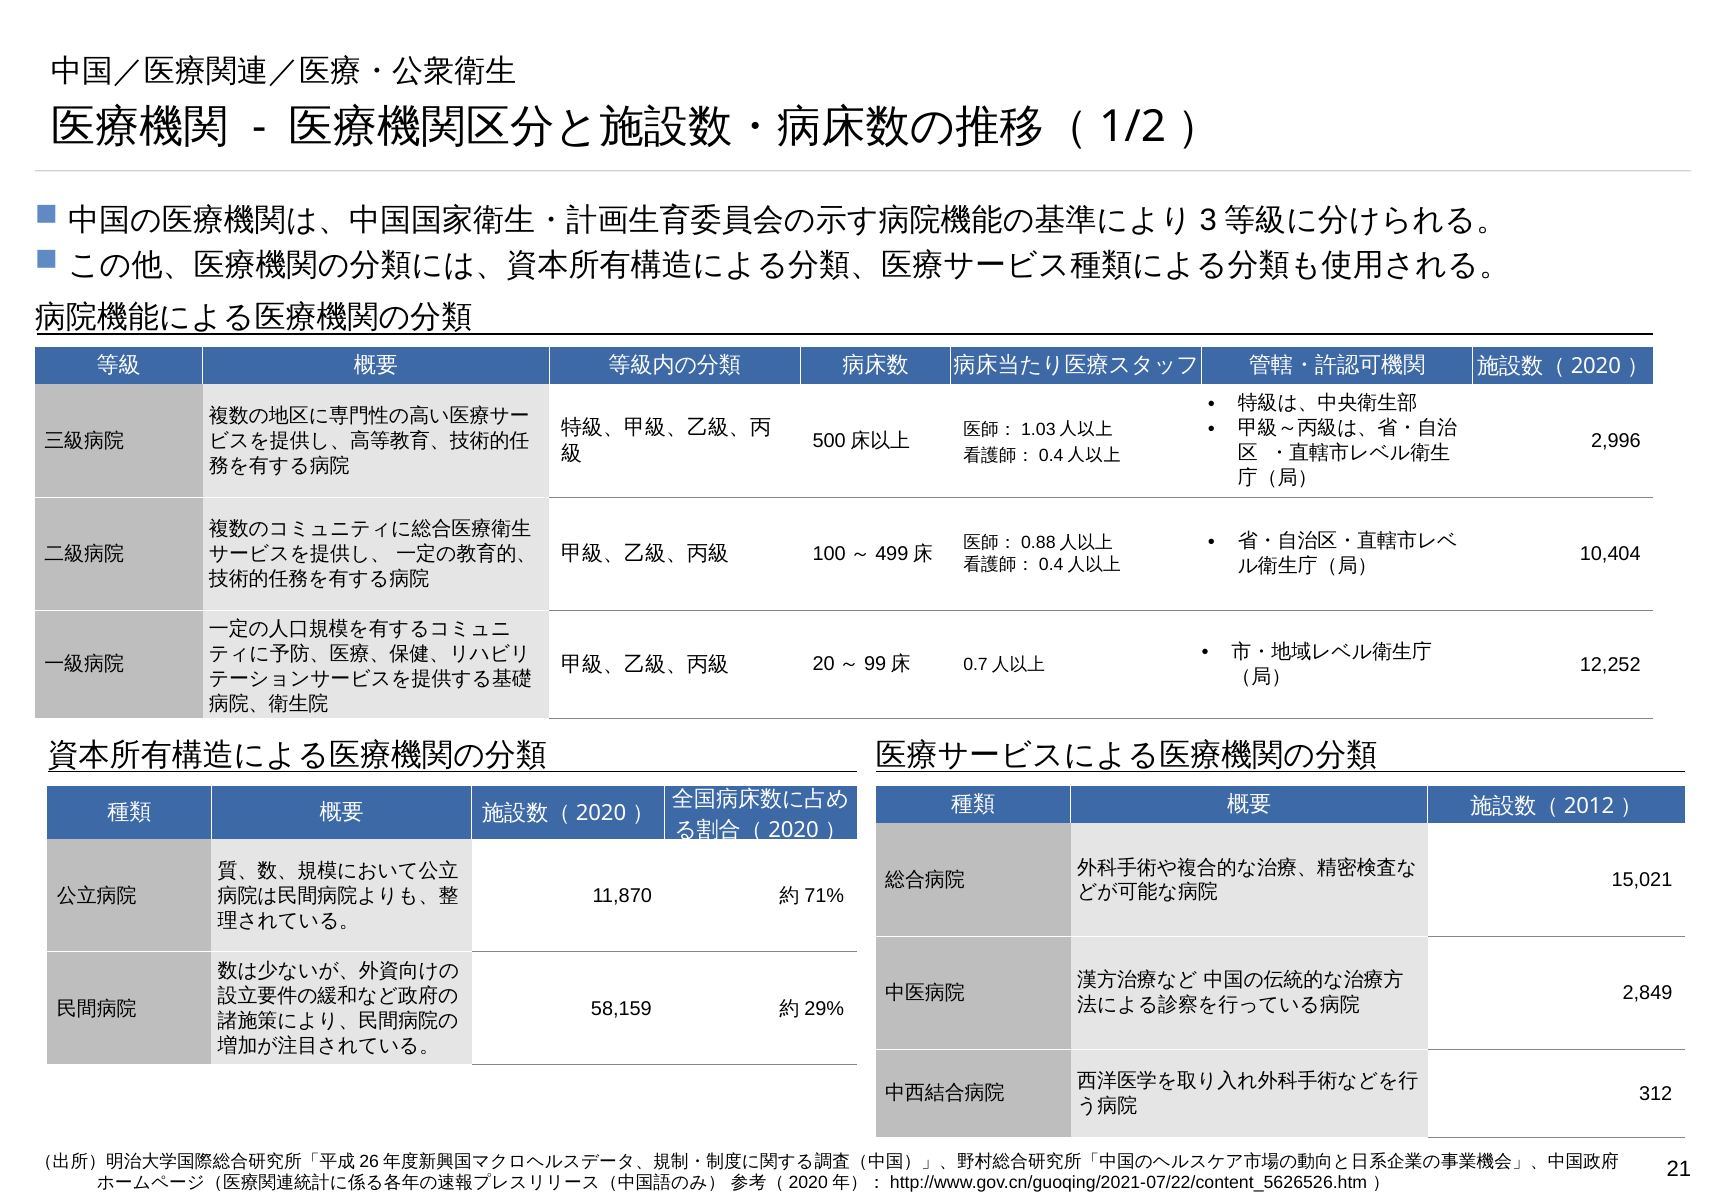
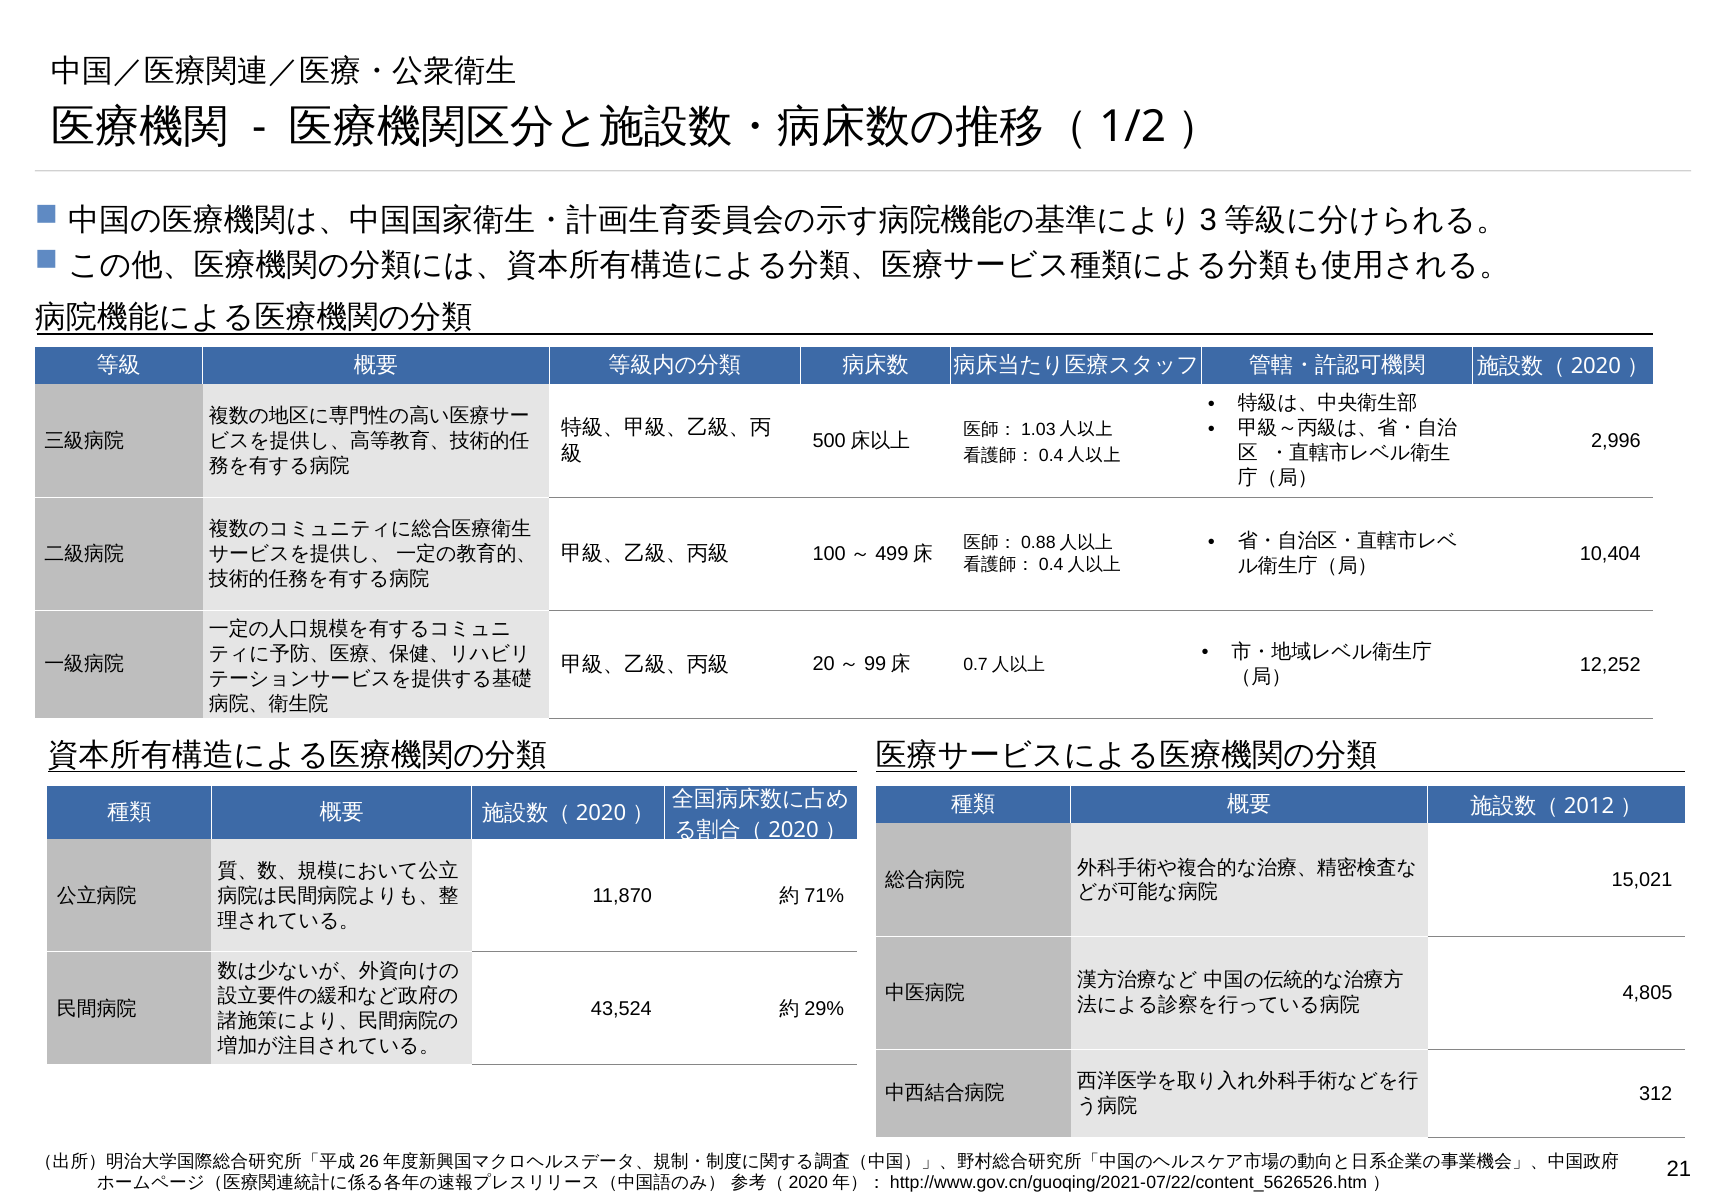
2,849: 2,849 -> 4,805
58,159: 58,159 -> 43,524
